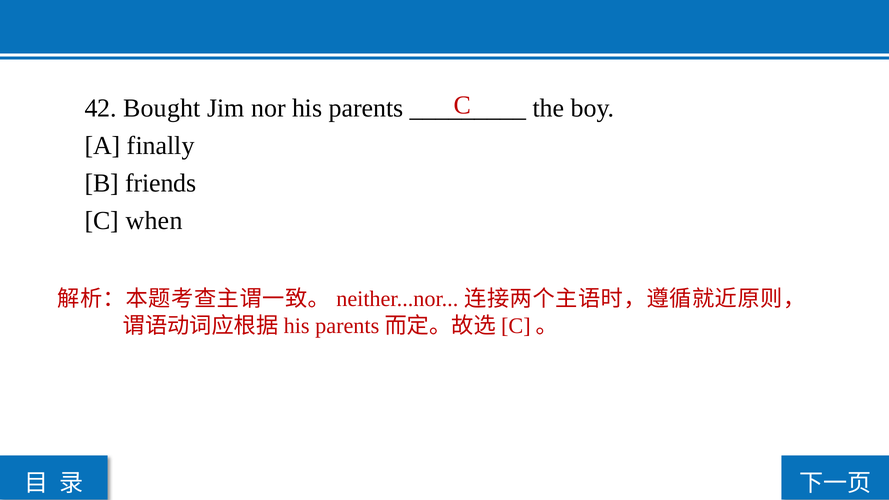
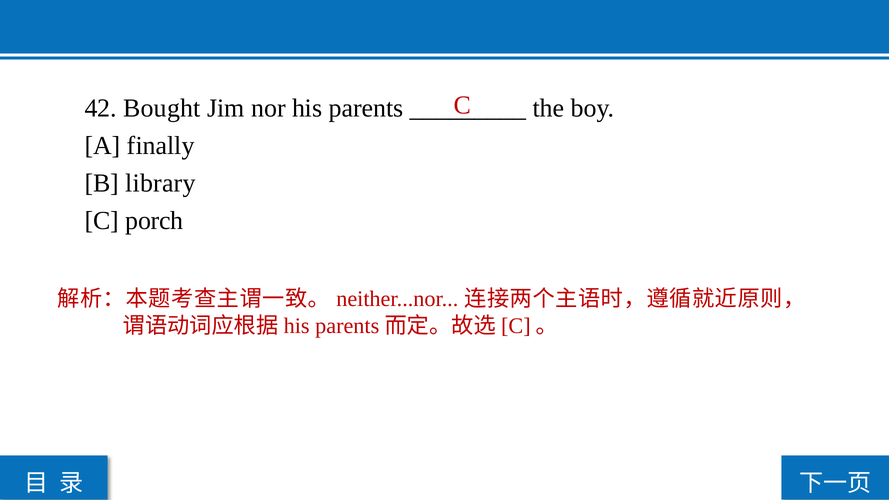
friends: friends -> library
when: when -> porch
